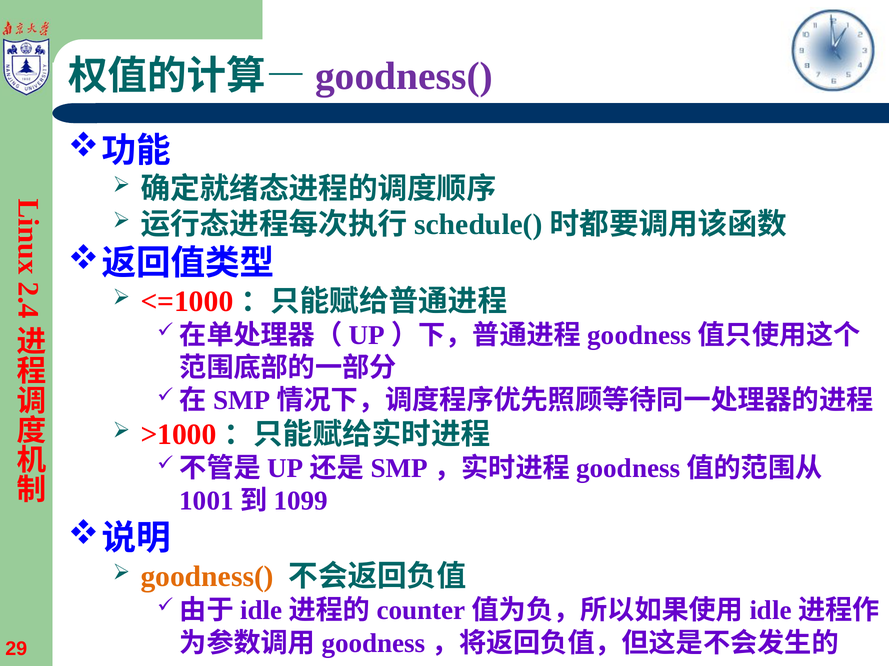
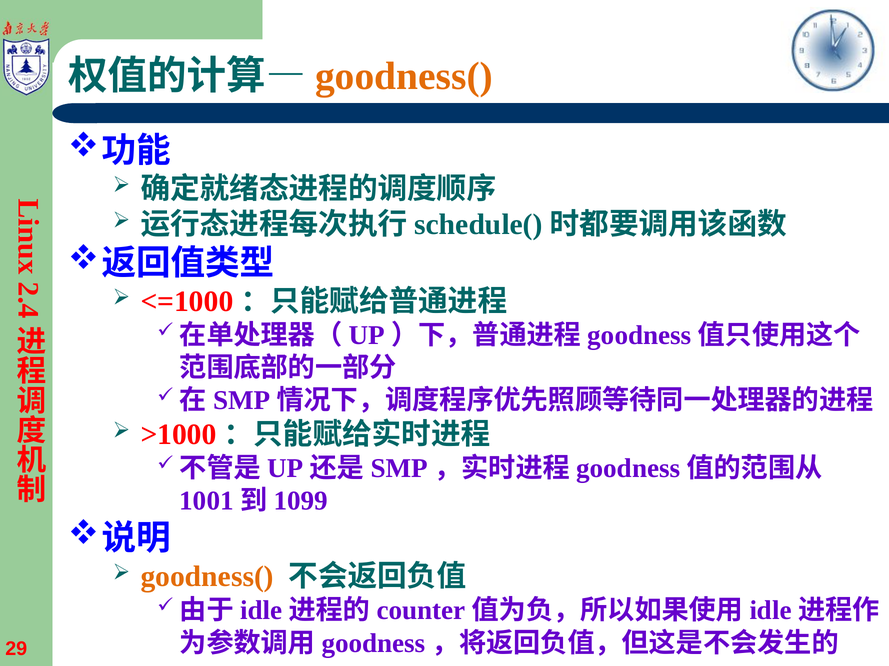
goodness( at (404, 76) colour: purple -> orange
